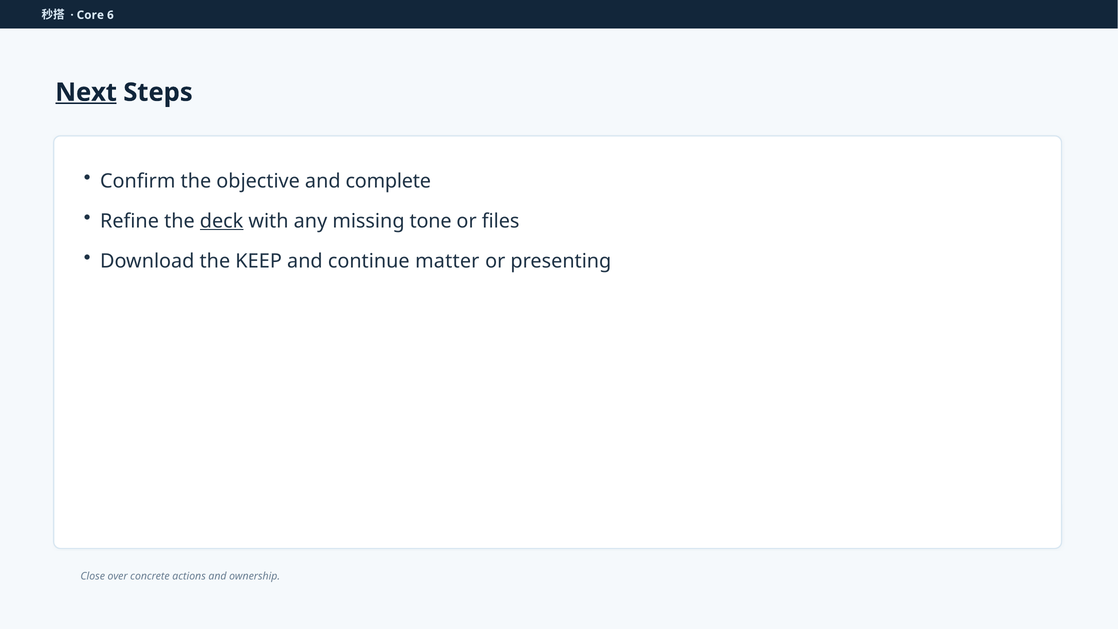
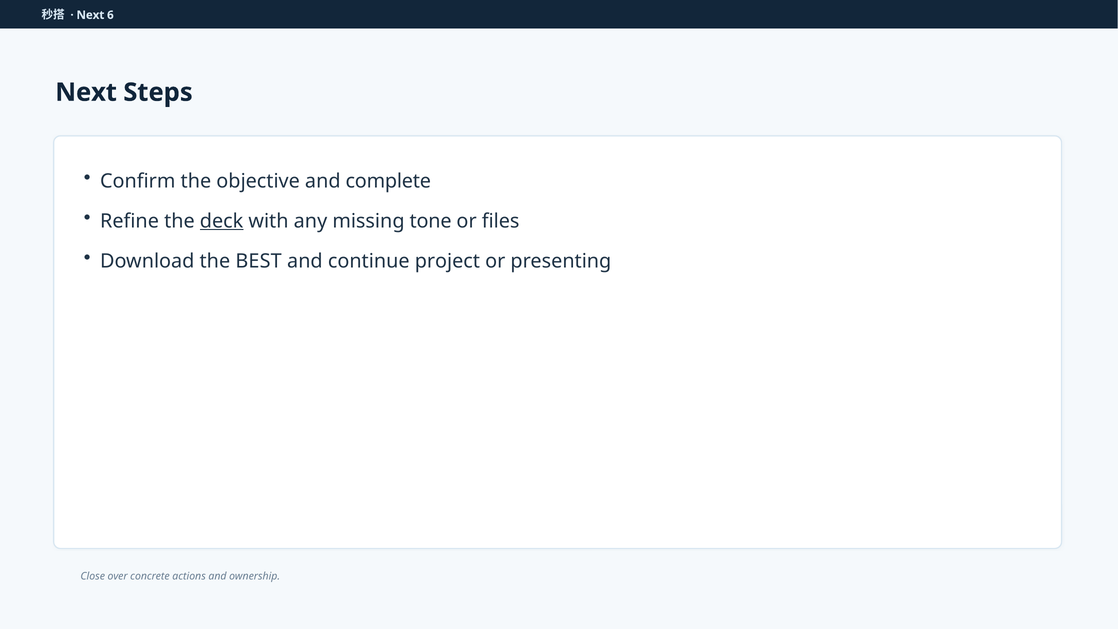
Core at (90, 15): Core -> Next
Next at (86, 92) underline: present -> none
KEEP: KEEP -> BEST
matter: matter -> project
